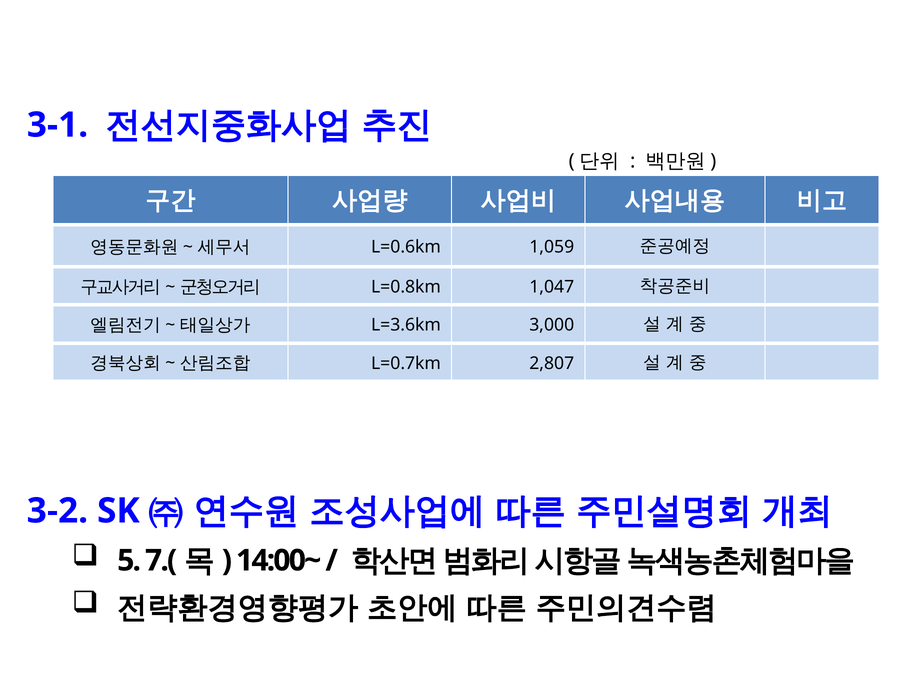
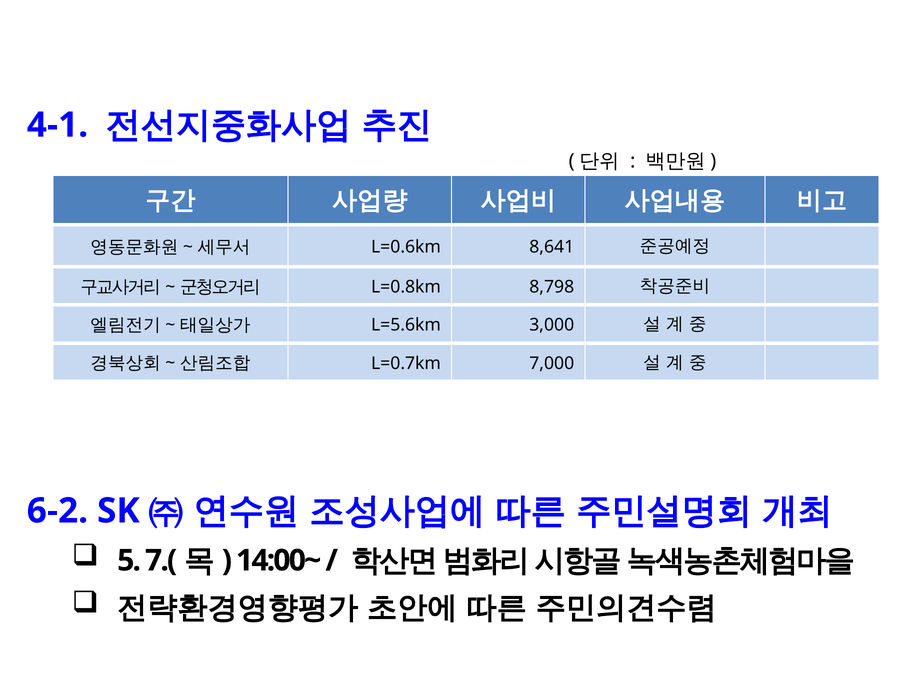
3-1: 3-1 -> 4-1
1,059: 1,059 -> 8,641
1,047: 1,047 -> 8,798
L=3.6km: L=3.6km -> L=5.6km
2,807: 2,807 -> 7,000
3-2: 3-2 -> 6-2
